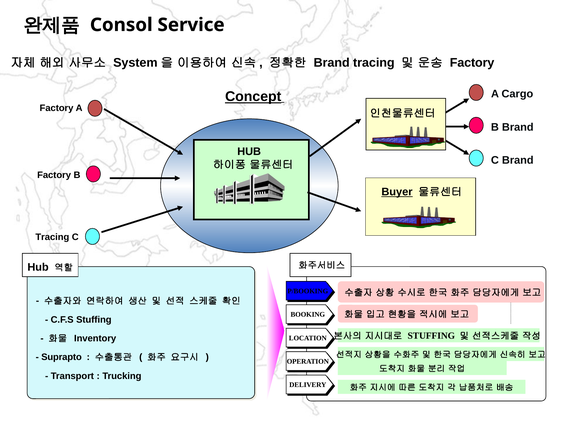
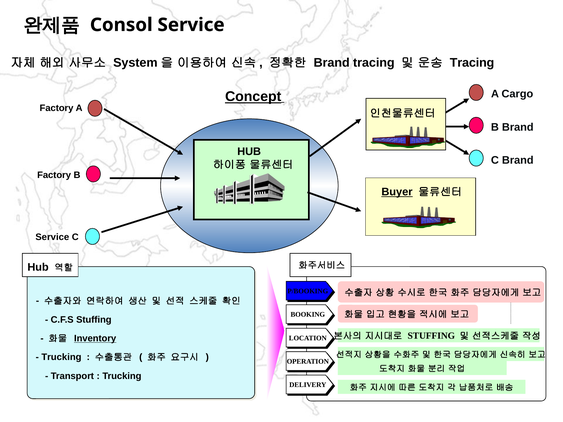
Factory at (472, 63): Factory -> Tracing
Tracing at (52, 237): Tracing -> Service
Inventory underline: none -> present
Suprapto at (62, 357): Suprapto -> Trucking
